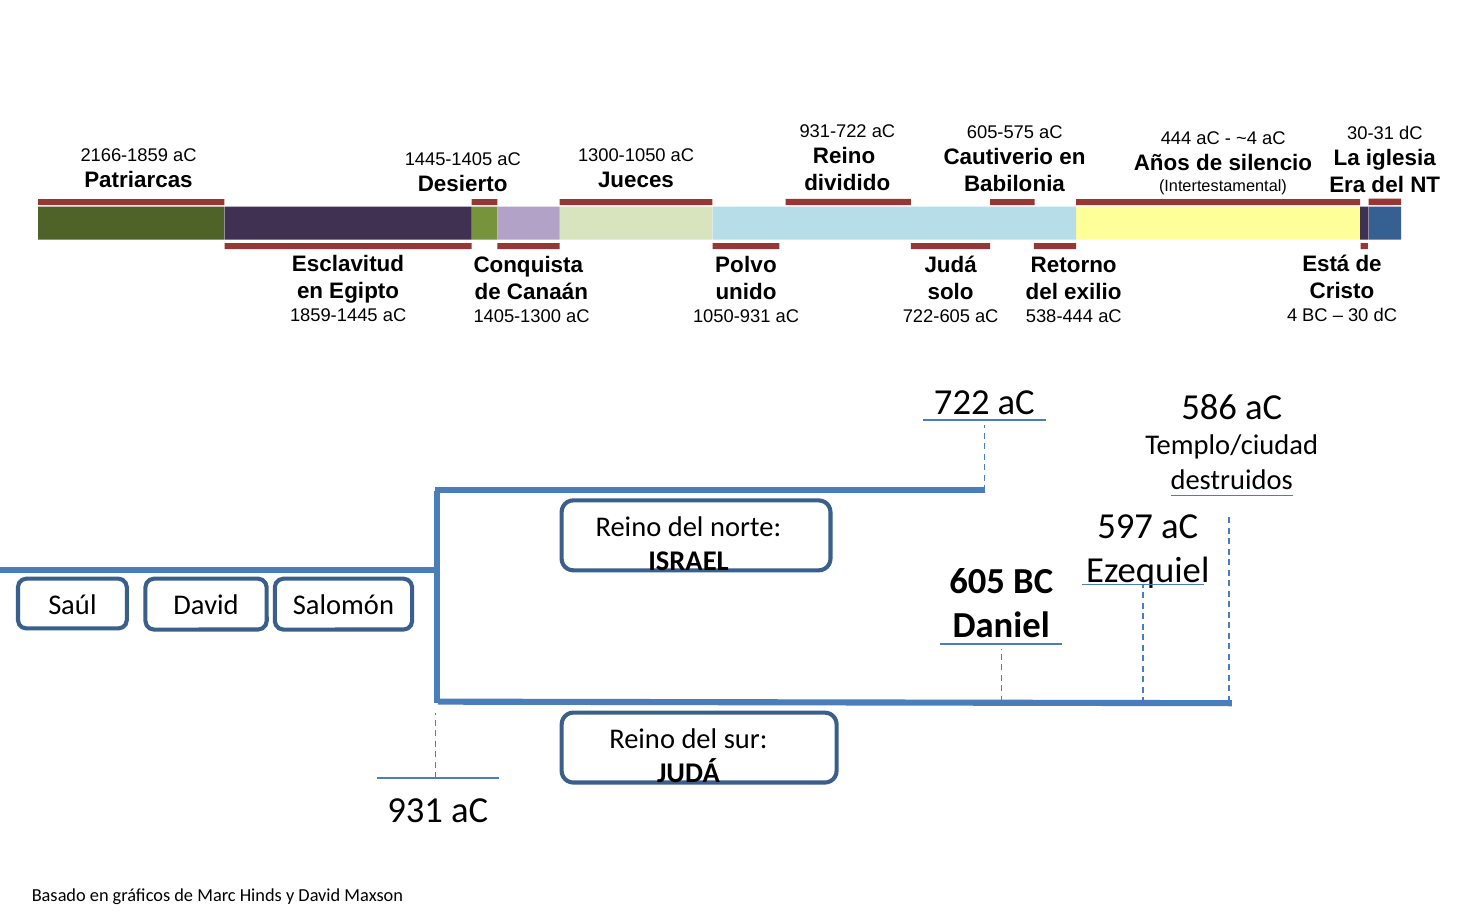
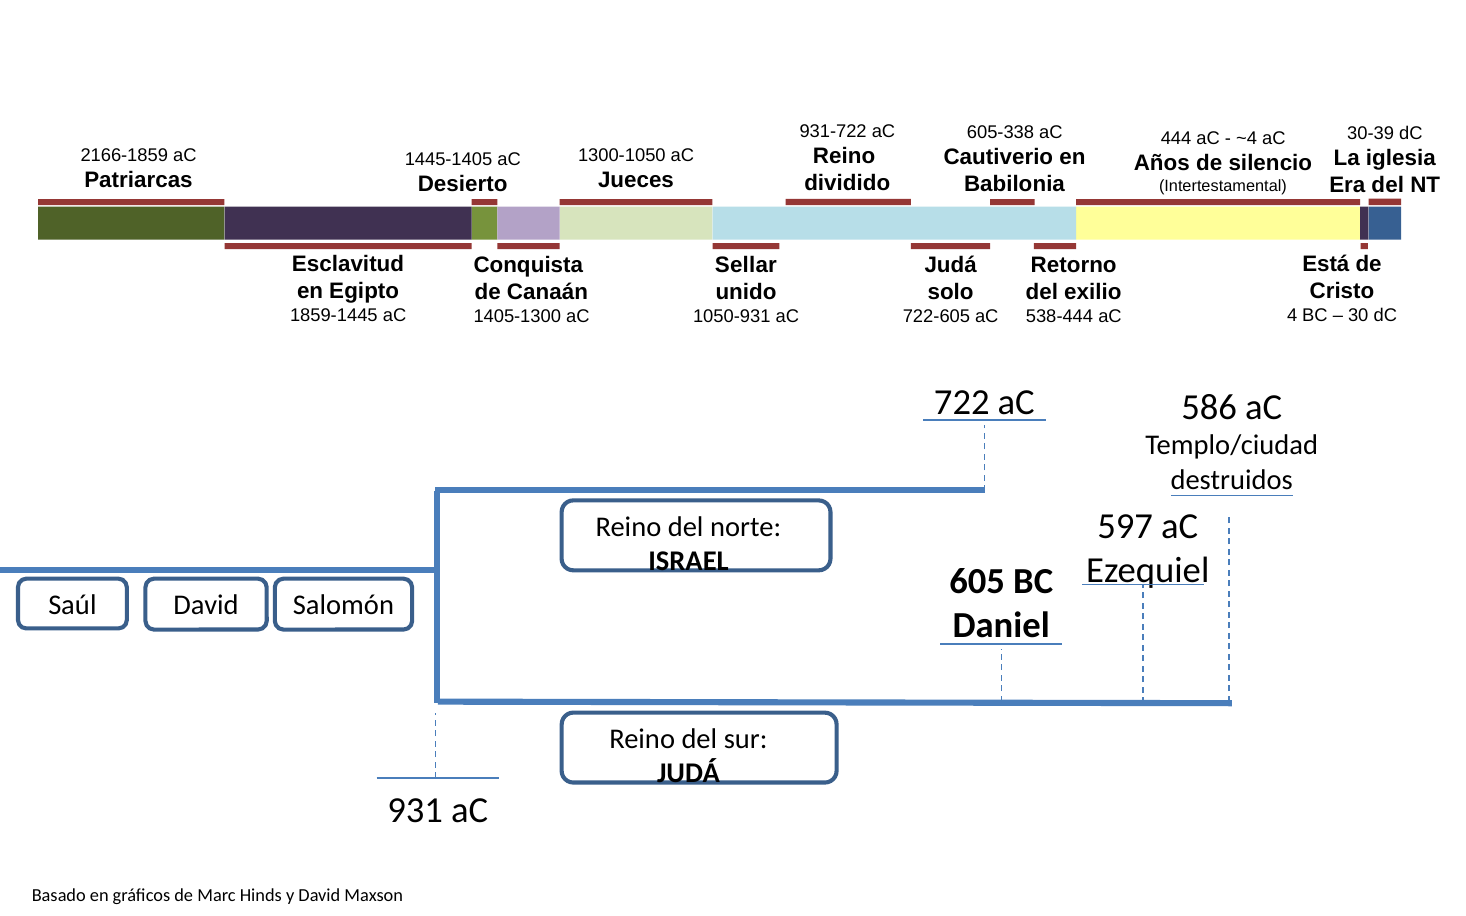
605-575: 605-575 -> 605-338
30-31: 30-31 -> 30-39
Polvo: Polvo -> Sellar
